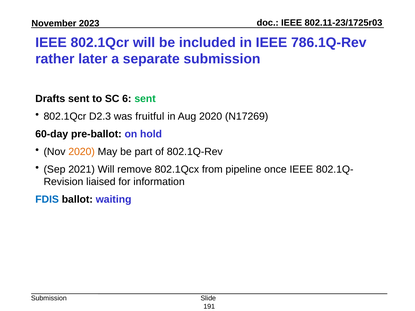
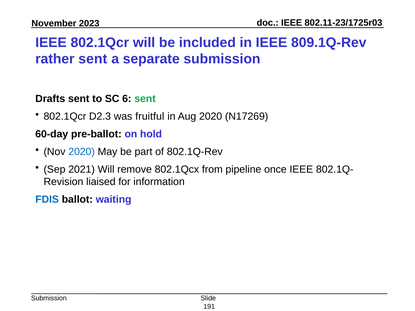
786.1Q-Rev: 786.1Q-Rev -> 809.1Q-Rev
rather later: later -> sent
2020 at (82, 152) colour: orange -> blue
